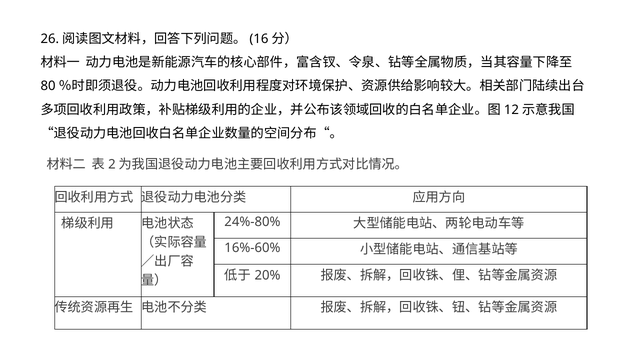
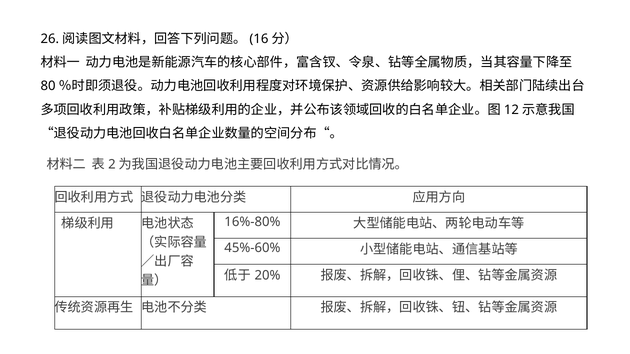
24%-80%: 24%-80% -> 16%-80%
16%-60%: 16%-60% -> 45%-60%
